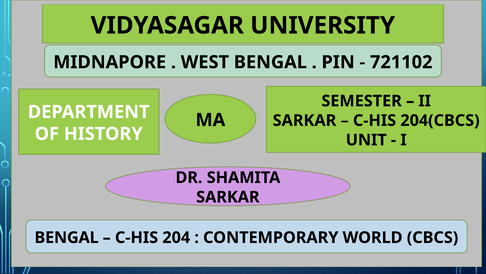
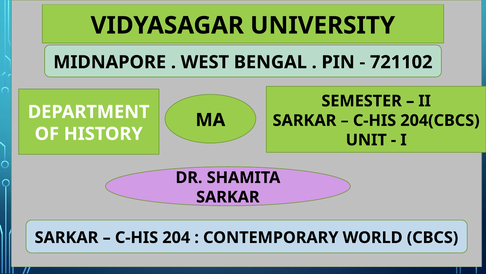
BENGAL at (67, 237): BENGAL -> SARKAR
